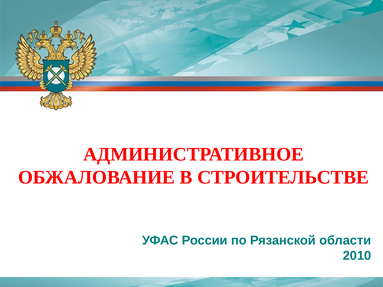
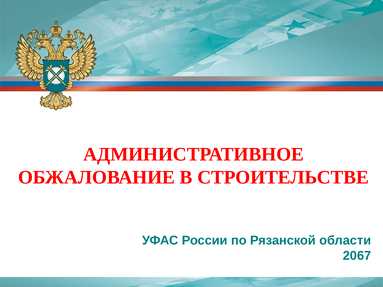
2010: 2010 -> 2067
